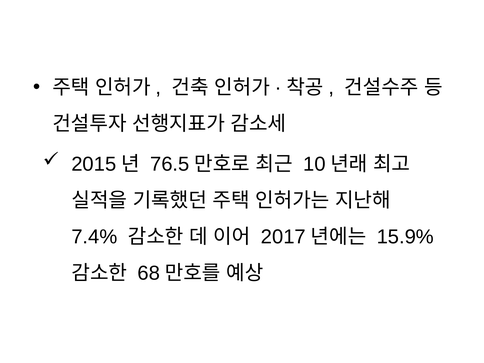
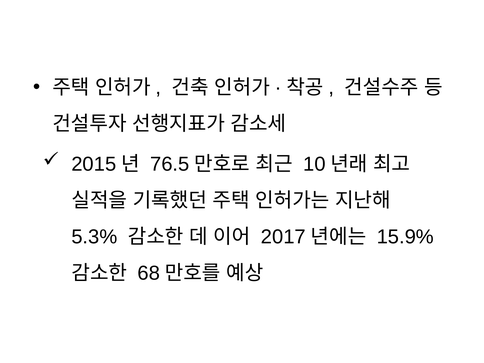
7.4%: 7.4% -> 5.3%
